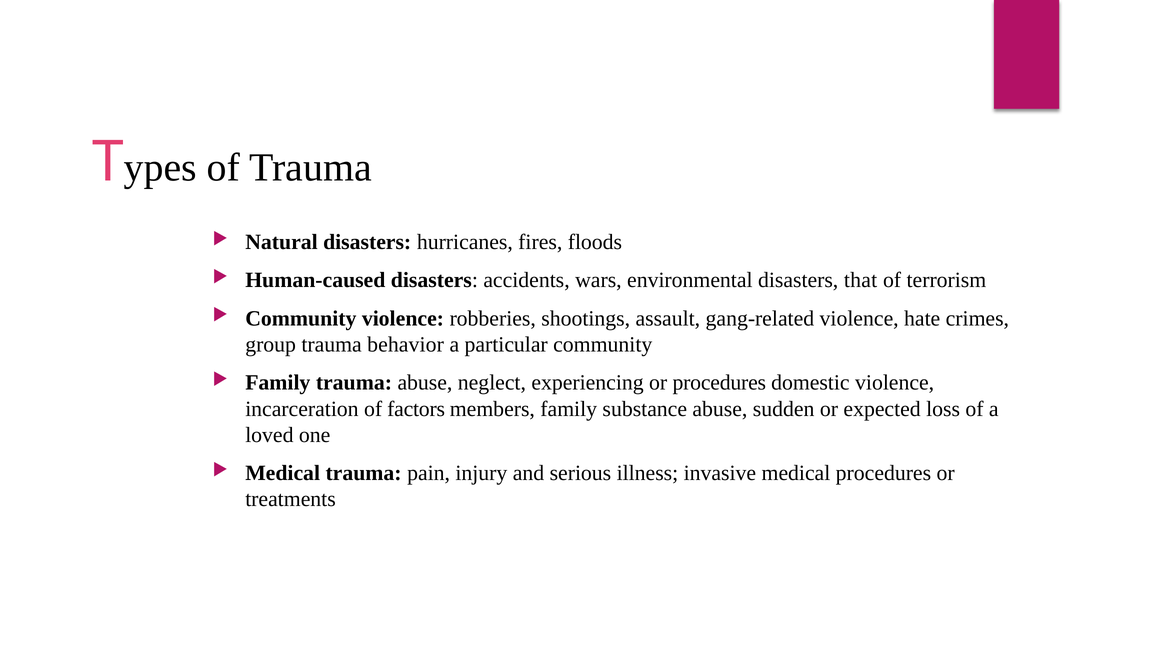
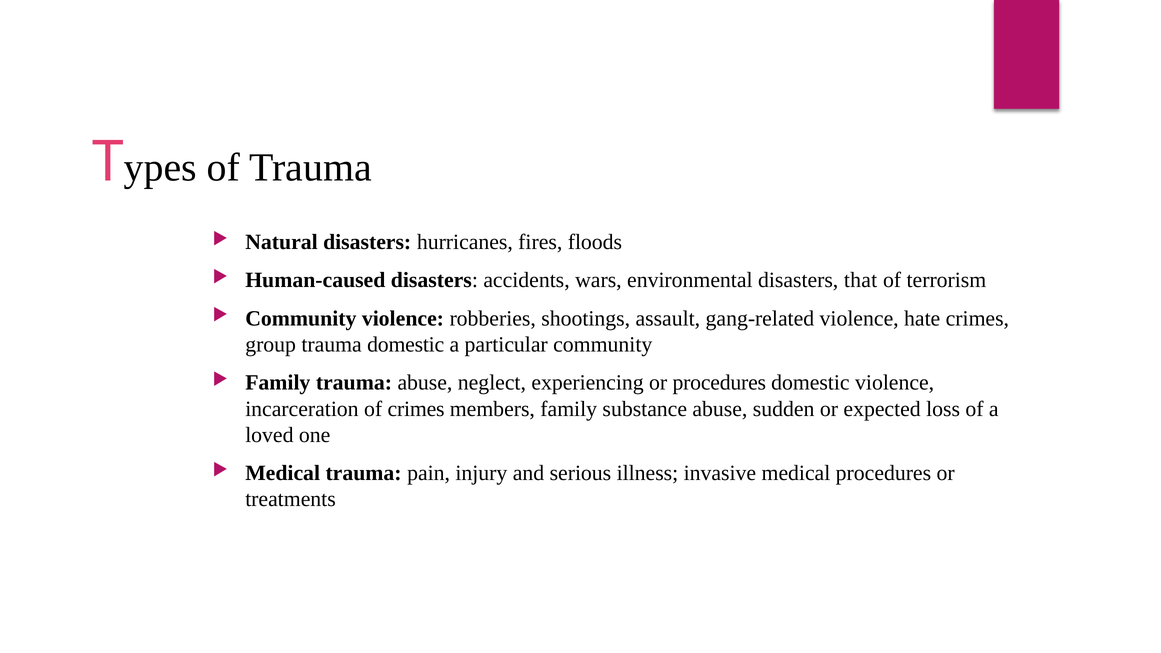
trauma behavior: behavior -> domestic
of factors: factors -> crimes
